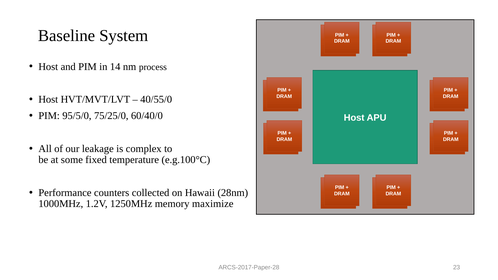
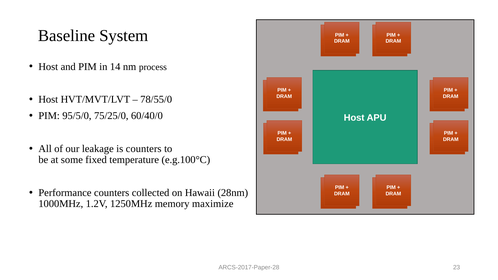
40/55/0: 40/55/0 -> 78/55/0
is complex: complex -> counters
